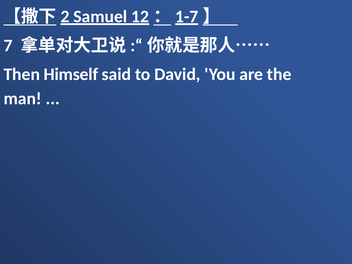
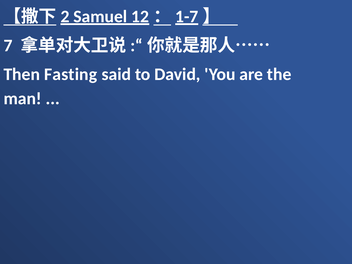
Himself: Himself -> Fasting
